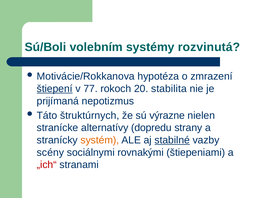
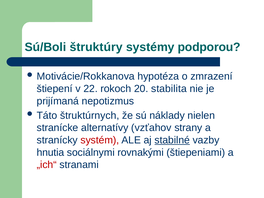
volebním: volebním -> štruktúry
rozvinutá: rozvinutá -> podporou
štiepení underline: present -> none
77: 77 -> 22
výrazne: výrazne -> náklady
dopredu: dopredu -> vzťahov
systém colour: orange -> red
scény: scény -> hnutia
